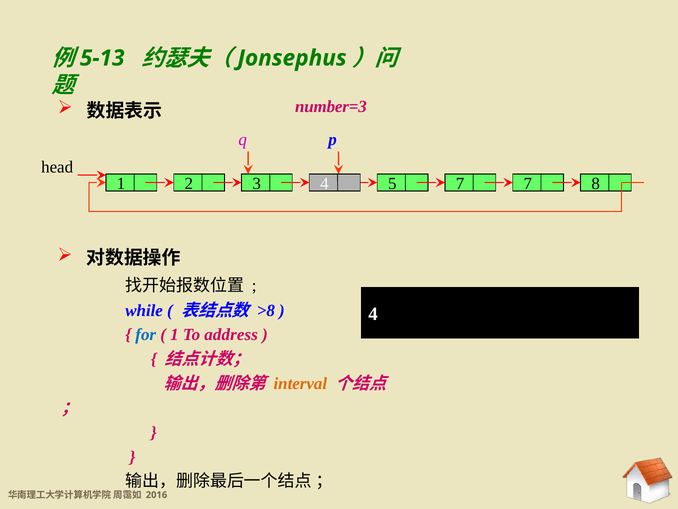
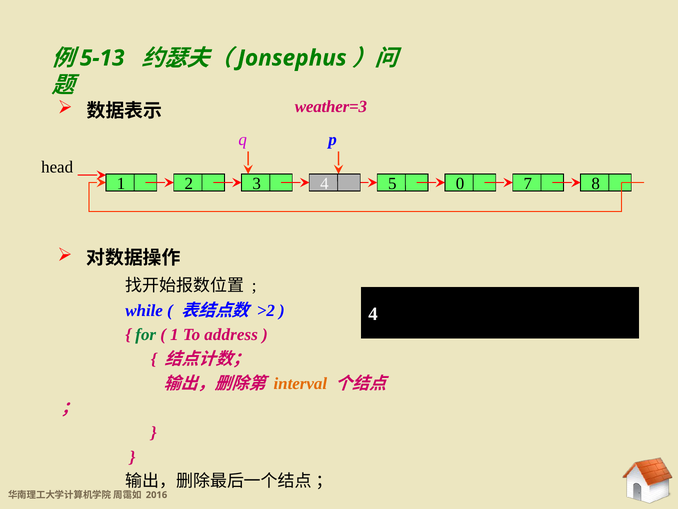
number=3: number=3 -> weather=3
5 7: 7 -> 0
>8: >8 -> >2
for colour: blue -> green
